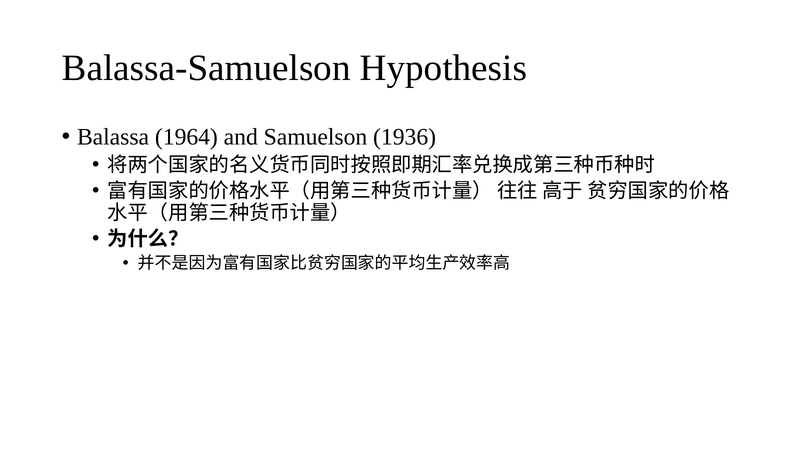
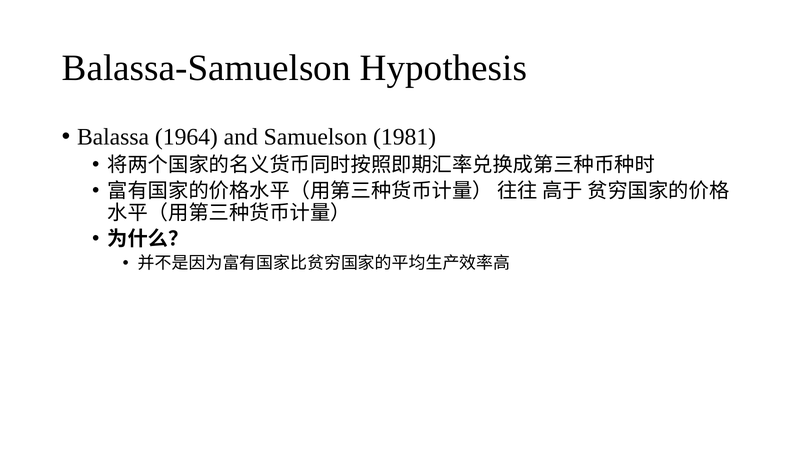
1936: 1936 -> 1981
